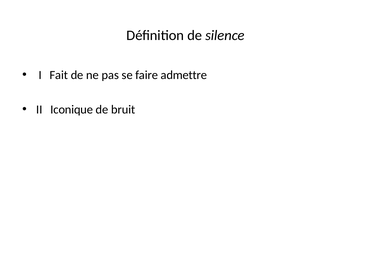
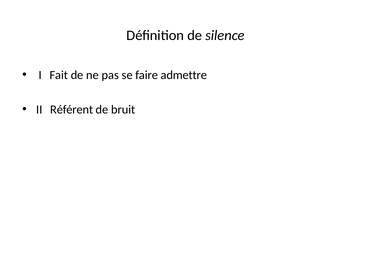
Iconique: Iconique -> Référent
